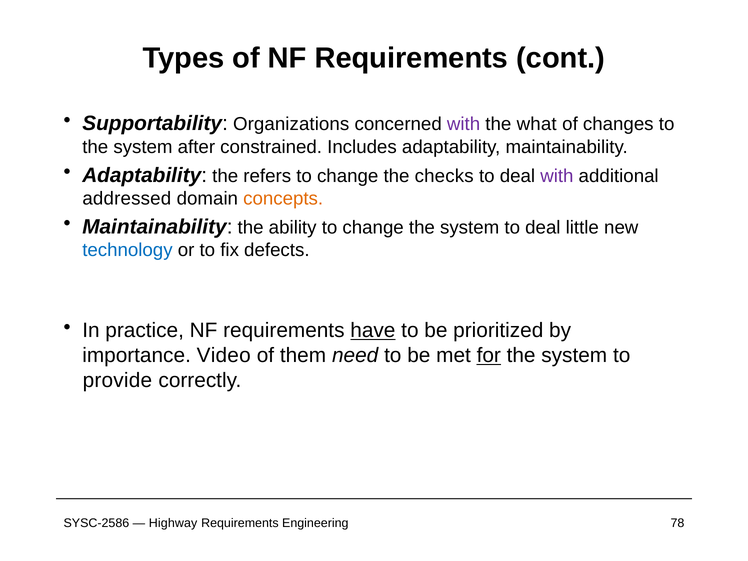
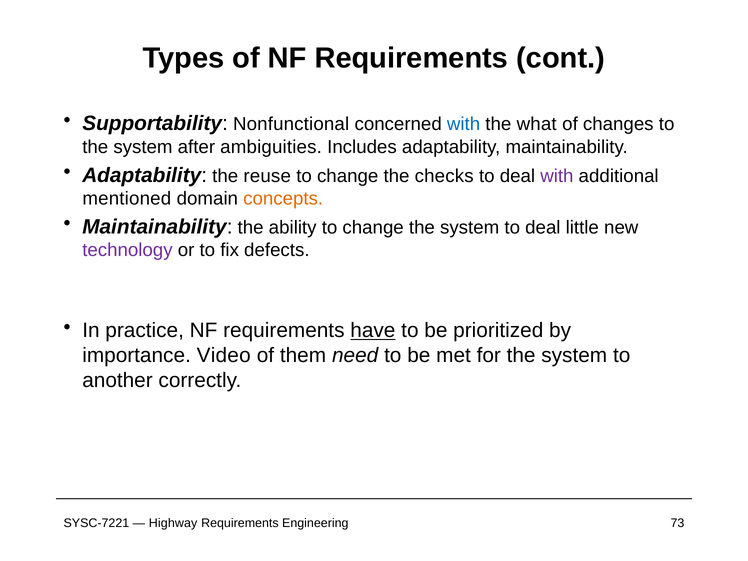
Organizations: Organizations -> Nonfunctional
with at (464, 124) colour: purple -> blue
constrained: constrained -> ambiguities
refers: refers -> reuse
addressed: addressed -> mentioned
technology colour: blue -> purple
for underline: present -> none
provide: provide -> another
SYSC-2586: SYSC-2586 -> SYSC-7221
78: 78 -> 73
